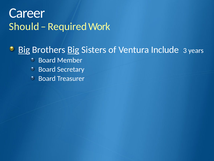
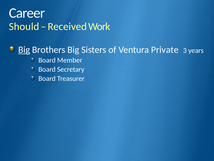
Required: Required -> Received
Big at (73, 50) underline: present -> none
Include: Include -> Private
